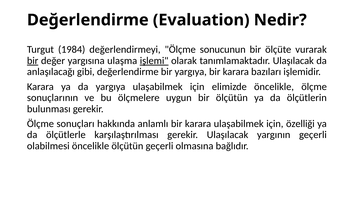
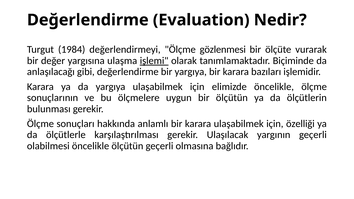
sonucunun: sonucunun -> gözlenmesi
bir at (33, 61) underline: present -> none
tanımlamaktadır Ulaşılacak: Ulaşılacak -> Biçiminde
